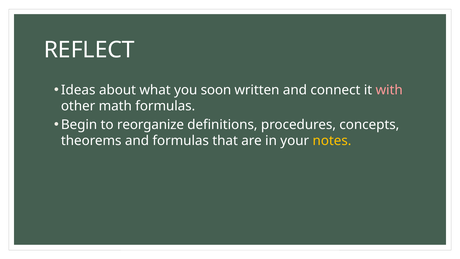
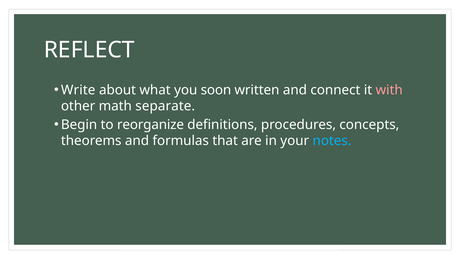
Ideas: Ideas -> Write
math formulas: formulas -> separate
notes colour: yellow -> light blue
